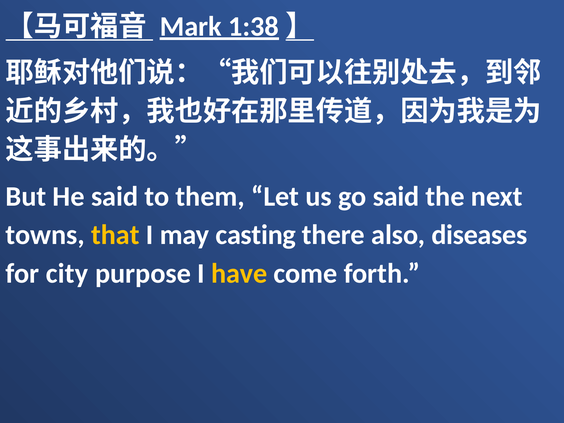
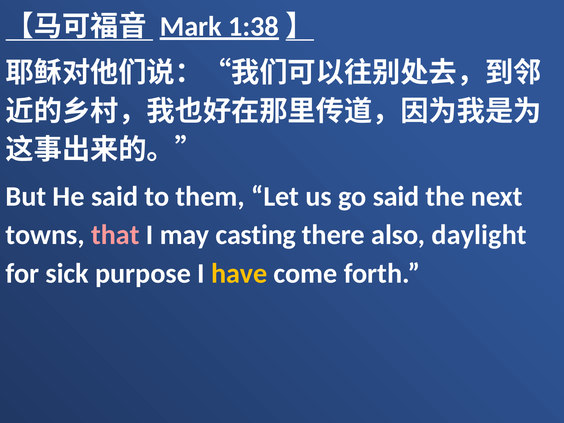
that colour: yellow -> pink
diseases: diseases -> daylight
city: city -> sick
